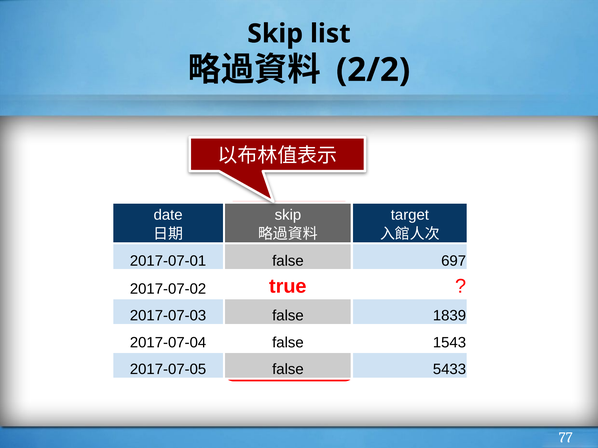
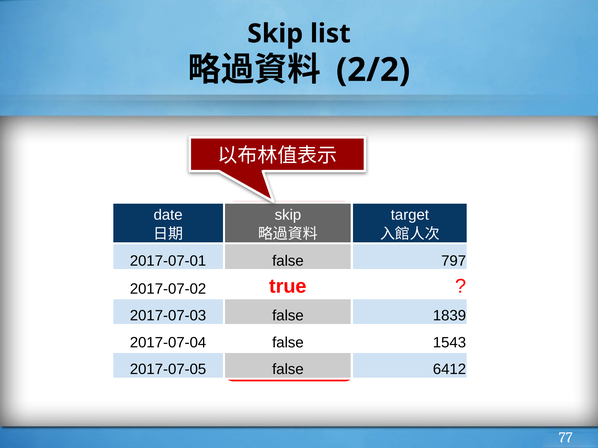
697: 697 -> 797
5433: 5433 -> 6412
